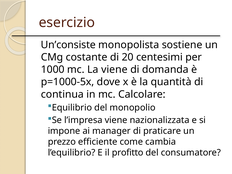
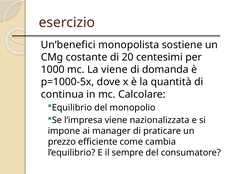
Un’consiste: Un’consiste -> Un’benefici
profitto: profitto -> sempre
